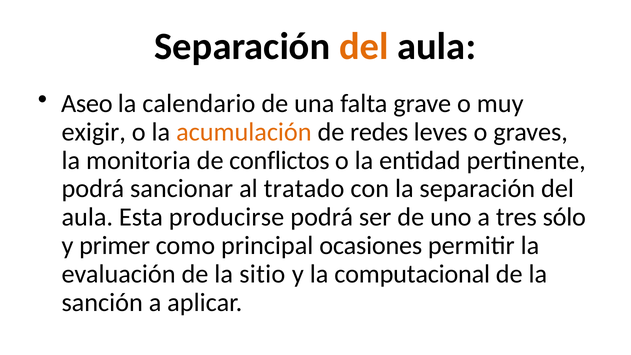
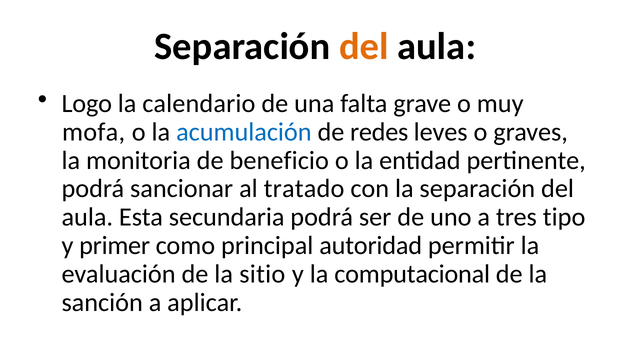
Aseo: Aseo -> Logo
exigir: exigir -> mofa
acumulación colour: orange -> blue
conflictos: conflictos -> beneficio
producirse: producirse -> secundaria
sólo: sólo -> tipo
ocasiones: ocasiones -> autoridad
